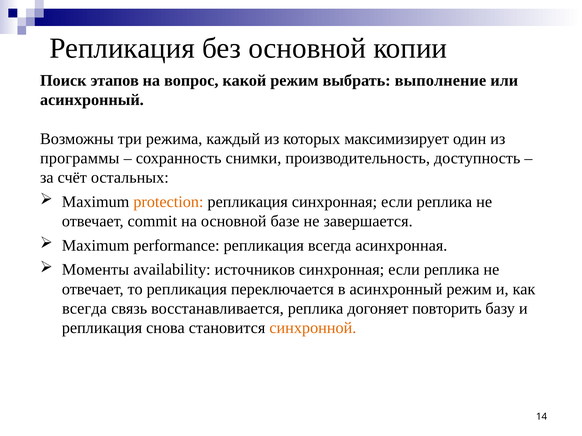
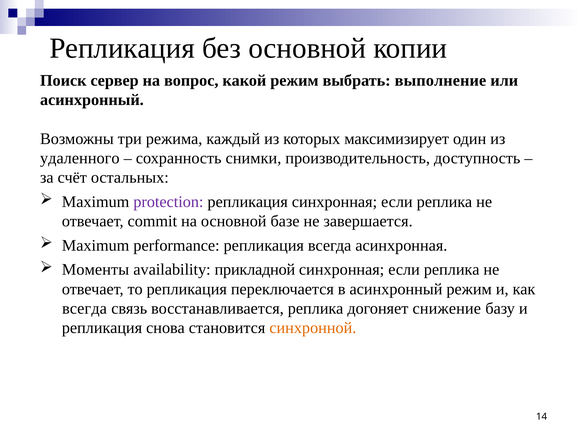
этапов: этапов -> сервер
программы: программы -> удаленного
protection colour: orange -> purple
источников: источников -> прикладной
повторить: повторить -> снижение
